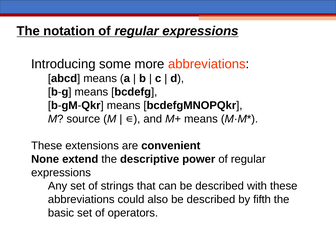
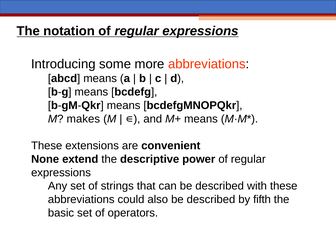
source: source -> makes
